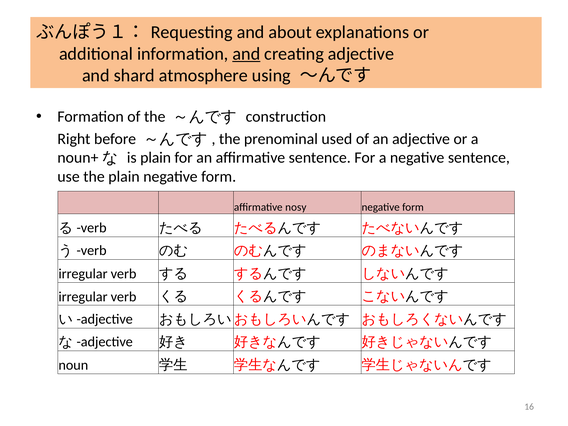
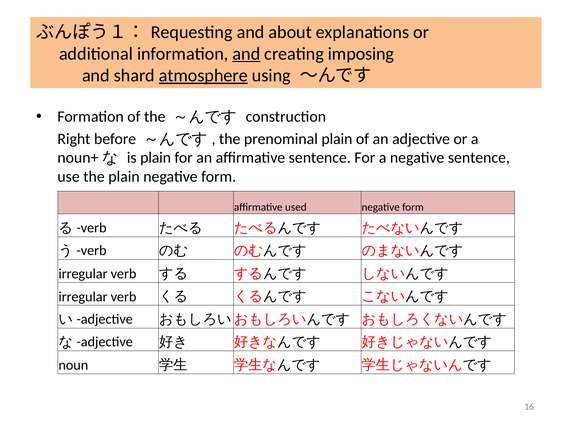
creating adjective: adjective -> imposing
atmosphere underline: none -> present
prenominal used: used -> plain
nosy: nosy -> used
